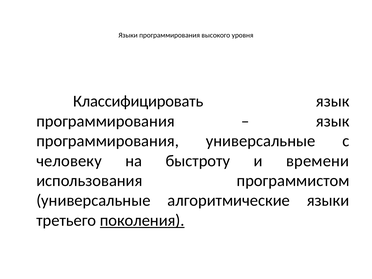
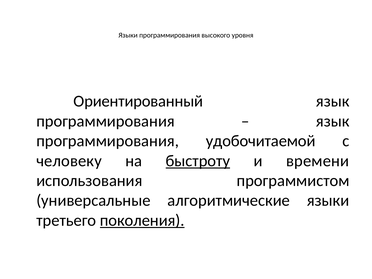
Классифицировать: Классифицировать -> Ориентированный
программирования универсальные: универсальные -> удобочитаемой
быстроту underline: none -> present
